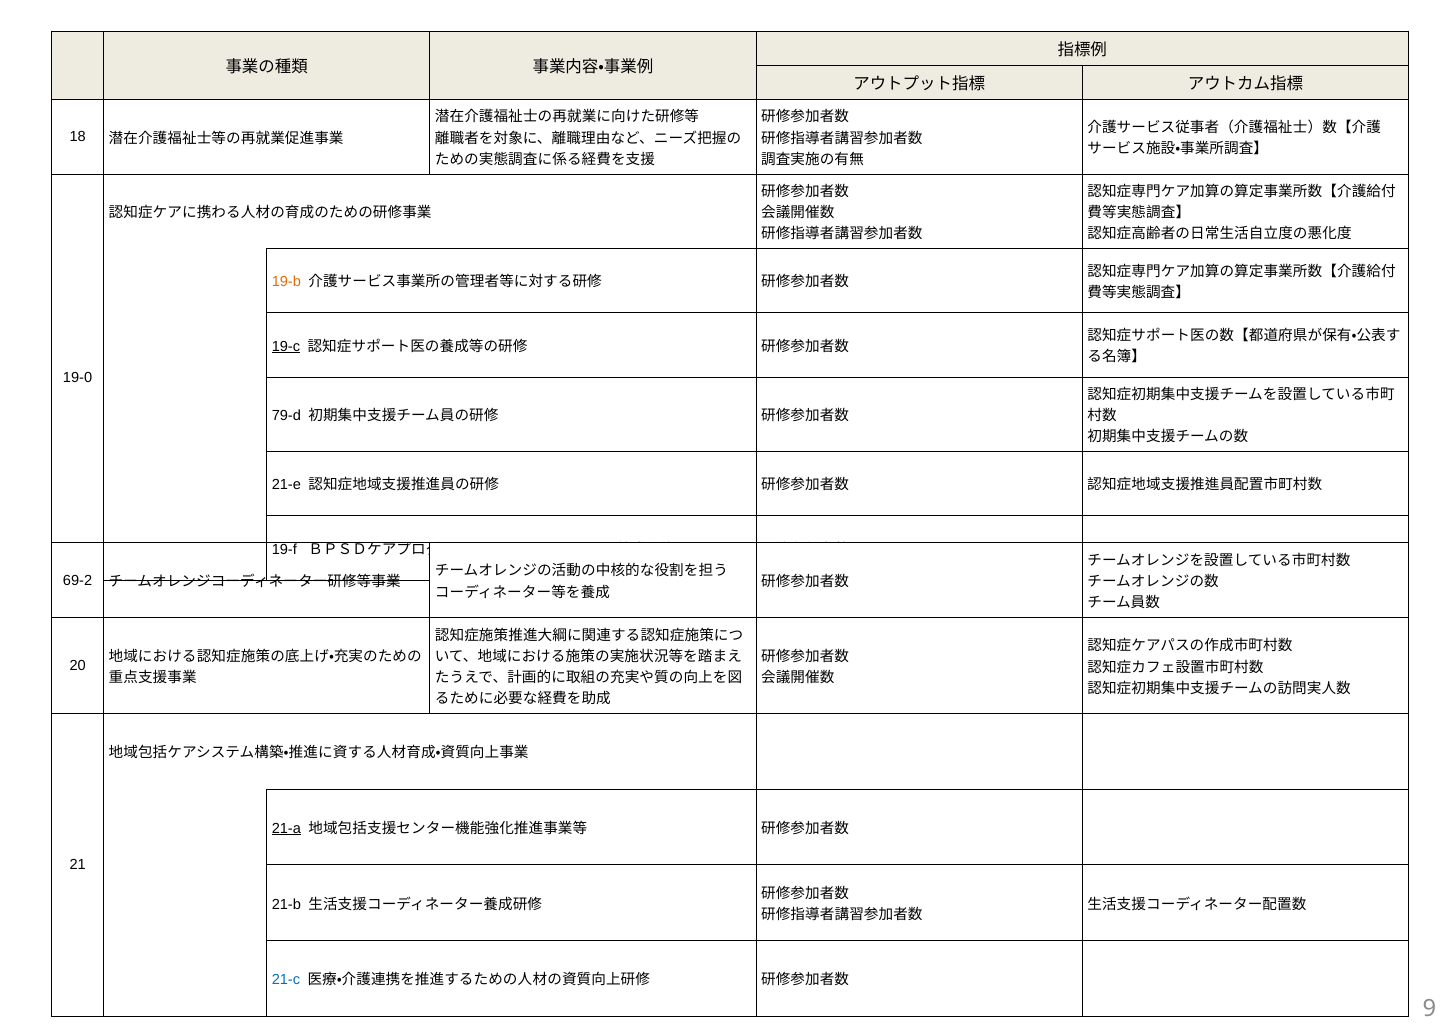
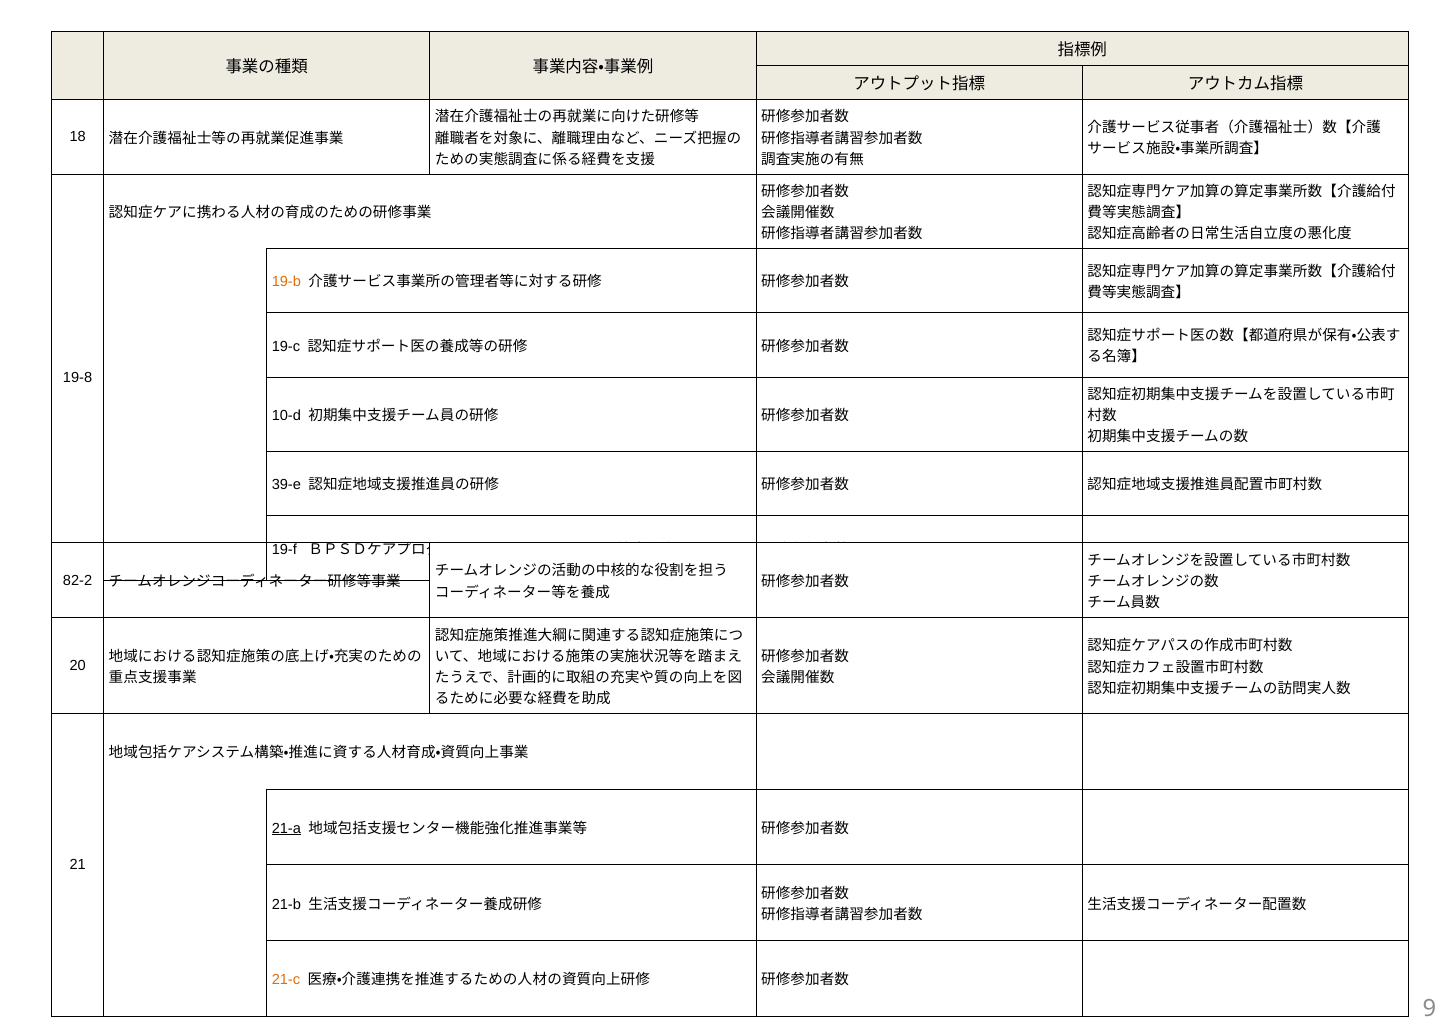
19-c underline: present -> none
19-0: 19-0 -> 19-8
79-d: 79-d -> 10-d
21-e: 21-e -> 39-e
69-2: 69-2 -> 82-2
21-c colour: blue -> orange
